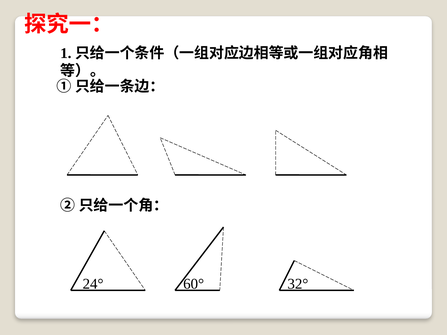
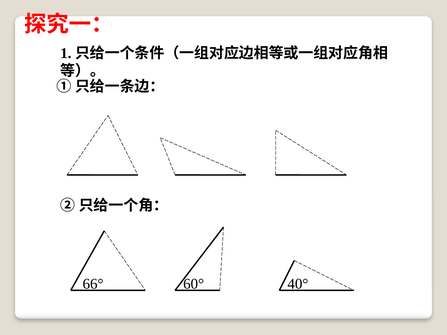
24°: 24° -> 66°
32°: 32° -> 40°
